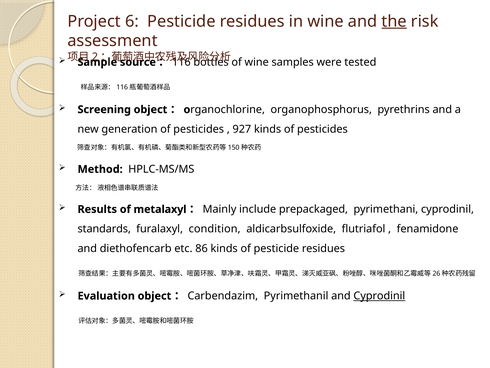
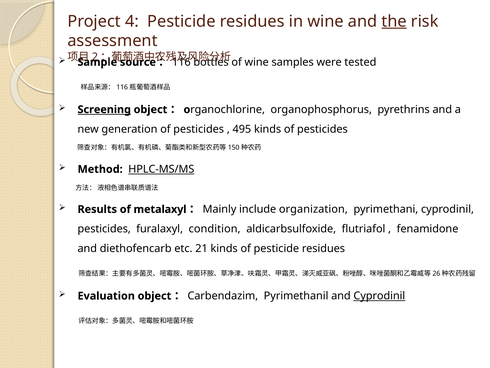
6: 6 -> 4
Screening underline: none -> present
927: 927 -> 495
HPLC-MS/MS underline: none -> present
prepackaged: prepackaged -> organization
standards at (104, 229): standards -> pesticides
86: 86 -> 21
